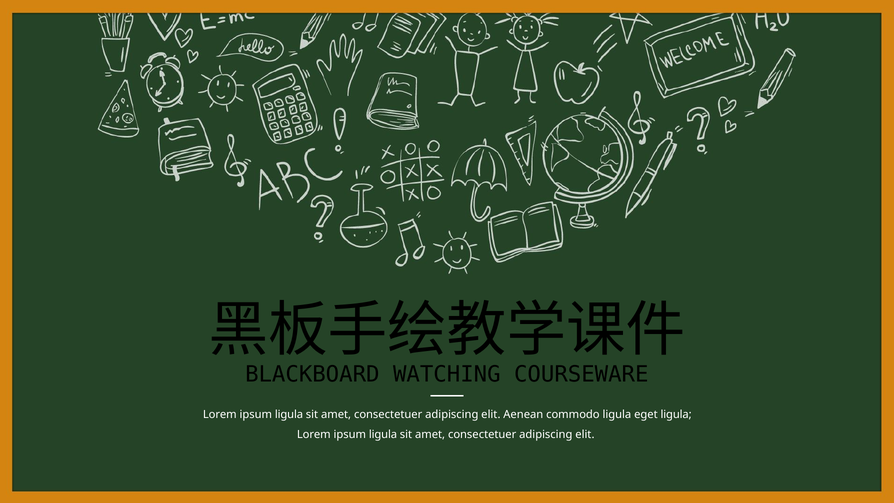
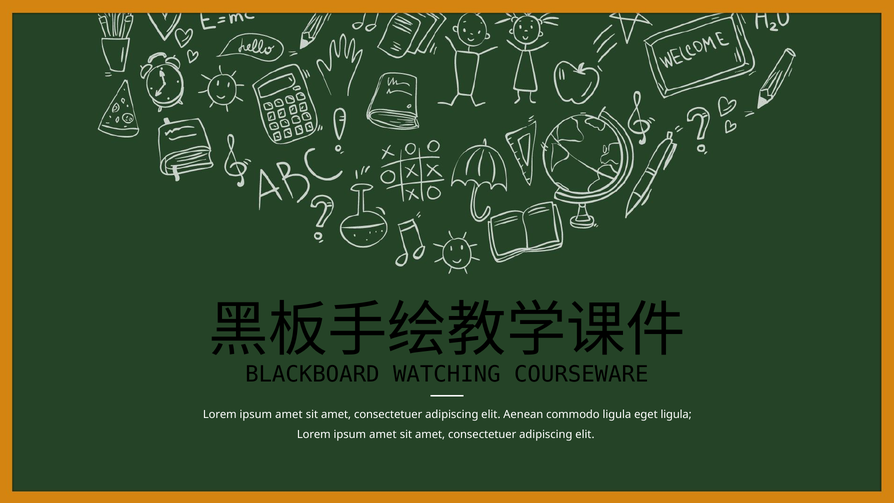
ligula at (289, 414): ligula -> amet
ligula at (383, 434): ligula -> amet
